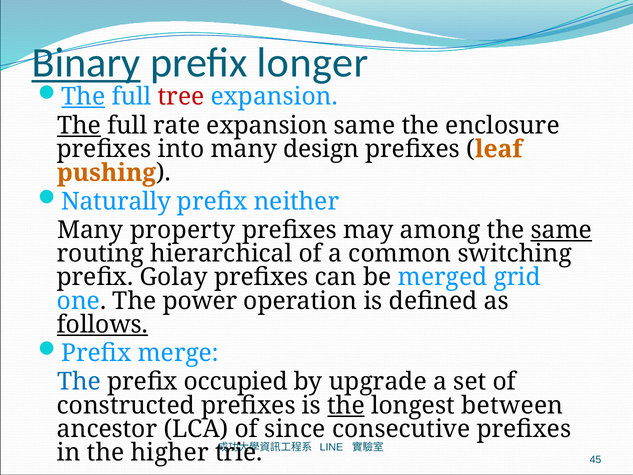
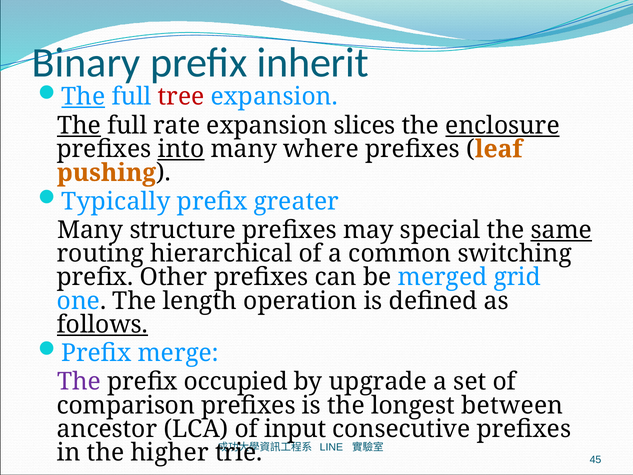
Binary underline: present -> none
longer: longer -> inherit
expansion same: same -> slices
enclosure underline: none -> present
into underline: none -> present
design: design -> where
Naturally: Naturally -> Typically
neither: neither -> greater
property: property -> structure
among: among -> special
Golay: Golay -> Other
power: power -> length
The at (79, 382) colour: blue -> purple
constructed: constructed -> comparison
the at (346, 405) underline: present -> none
since: since -> input
